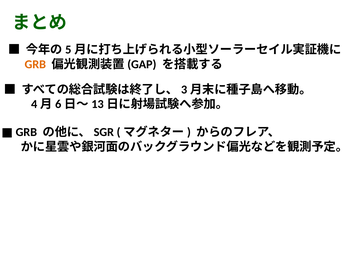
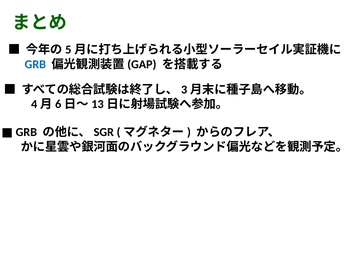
GRB colour: orange -> blue
